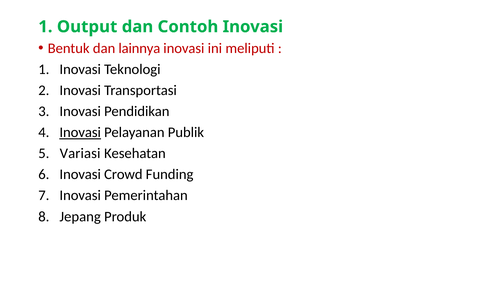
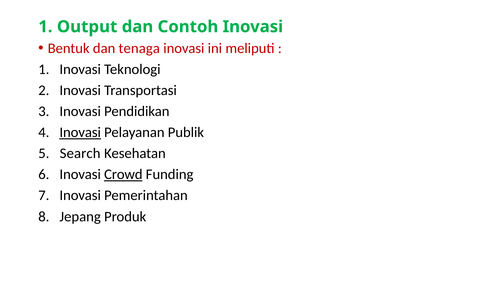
lainnya: lainnya -> tenaga
Variasi: Variasi -> Search
Crowd underline: none -> present
